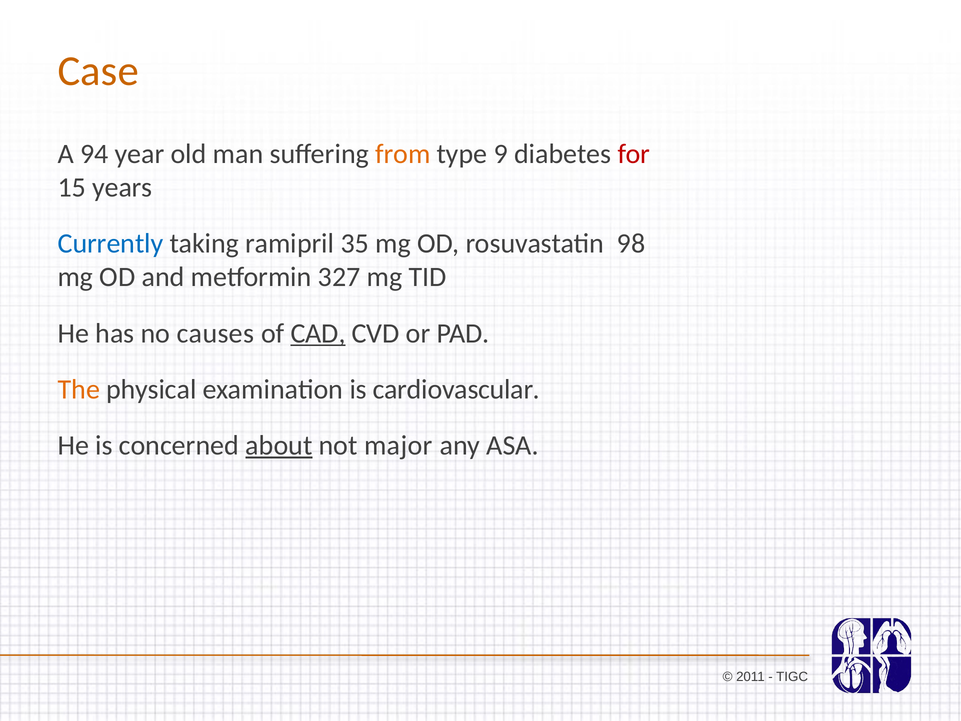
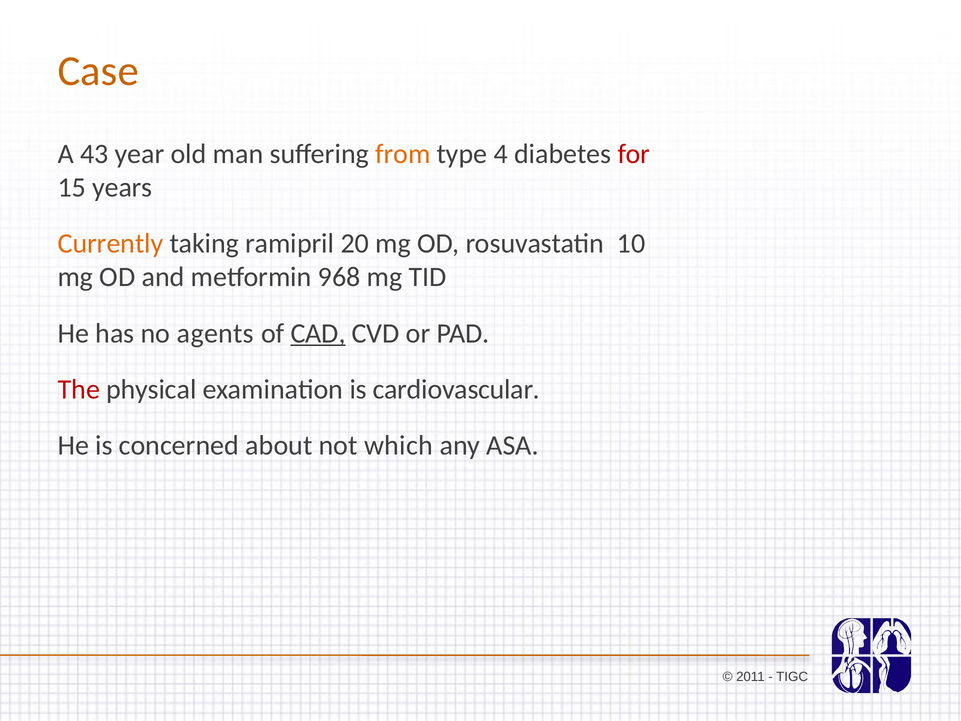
94: 94 -> 43
9: 9 -> 4
Currently colour: blue -> orange
35: 35 -> 20
98: 98 -> 10
327: 327 -> 968
causes: causes -> agents
The colour: orange -> red
about underline: present -> none
major: major -> which
